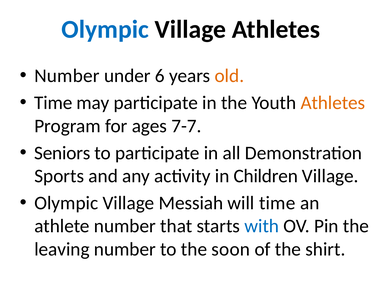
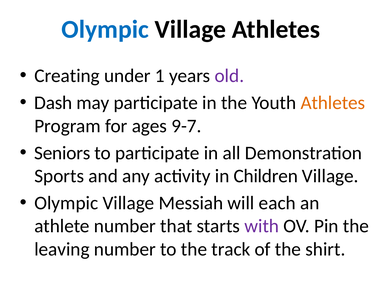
Number at (67, 76): Number -> Creating
6: 6 -> 1
old colour: orange -> purple
Time at (53, 103): Time -> Dash
7-7: 7-7 -> 9-7
will time: time -> each
with colour: blue -> purple
soon: soon -> track
